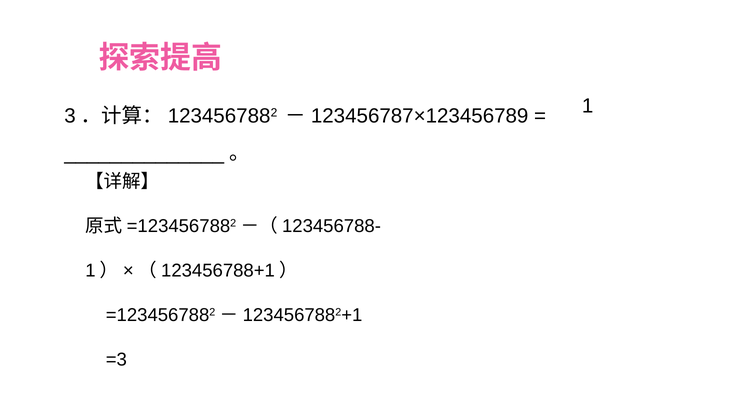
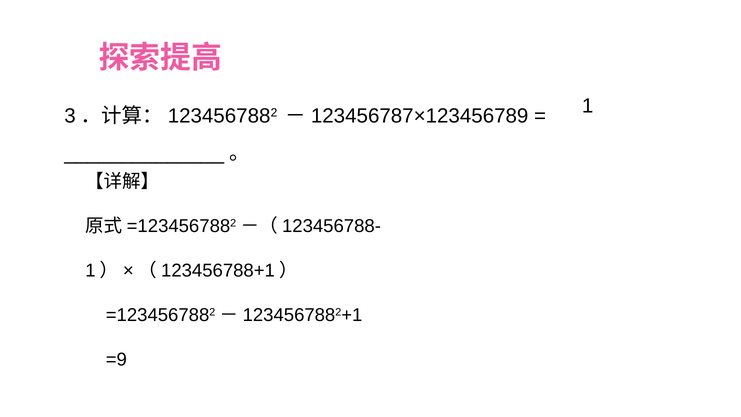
=3: =3 -> =9
